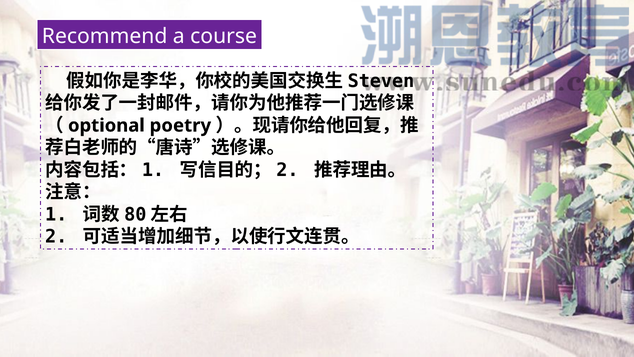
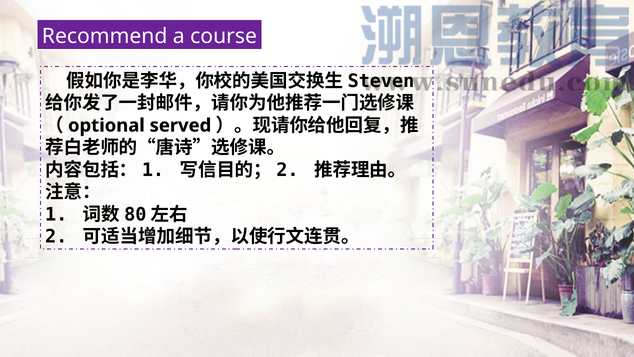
poetry: poetry -> served
